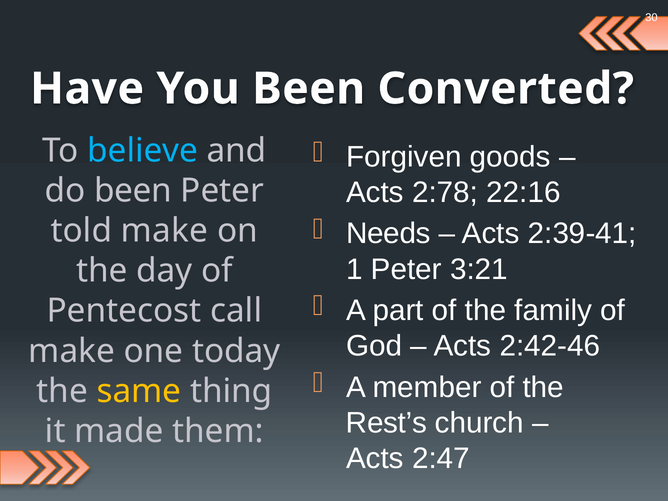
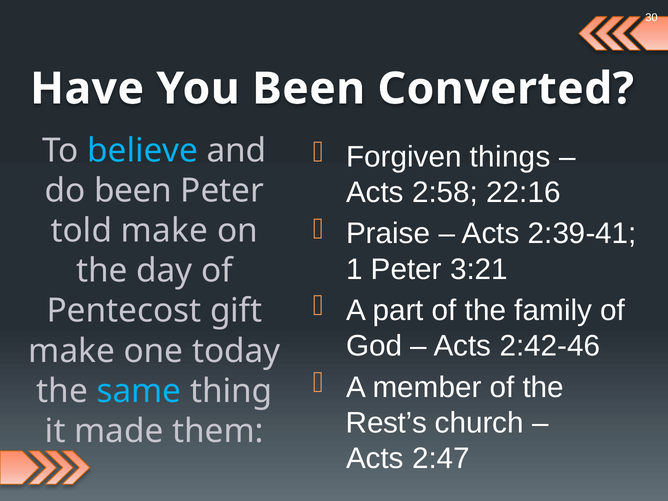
goods: goods -> things
2:78: 2:78 -> 2:58
Needs: Needs -> Praise
call: call -> gift
same colour: yellow -> light blue
